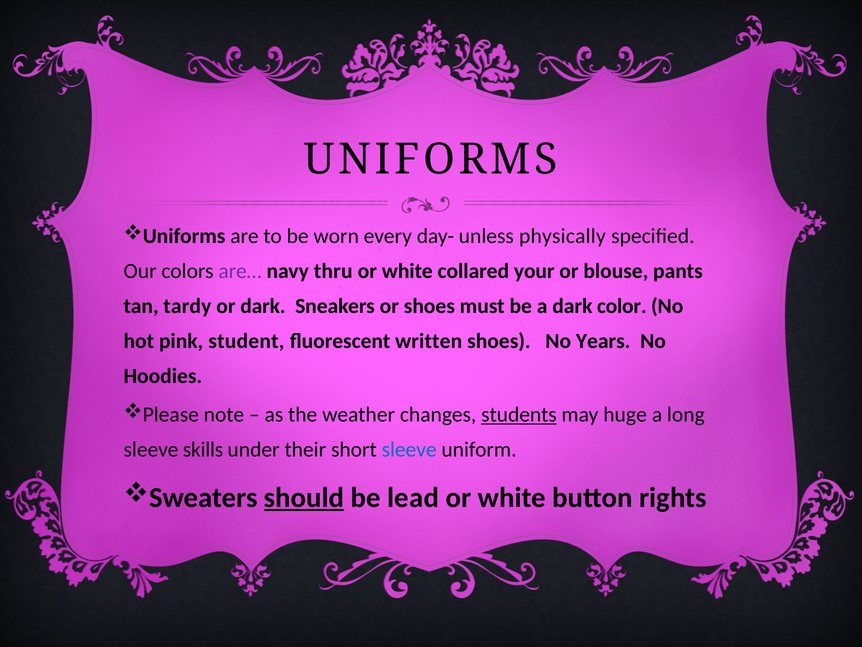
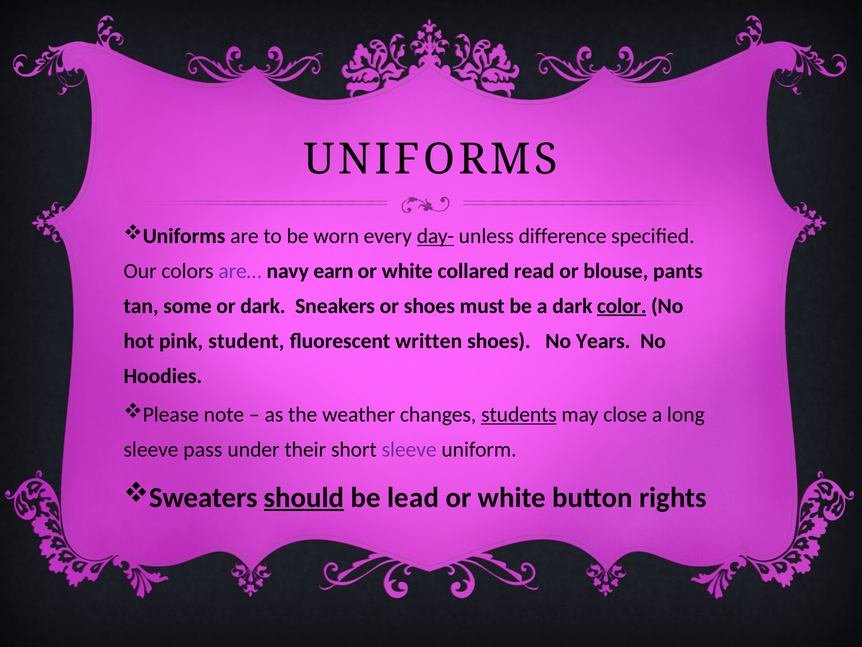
day- underline: none -> present
physically: physically -> difference
thru: thru -> earn
your: your -> read
tardy: tardy -> some
color underline: none -> present
huge: huge -> close
skills: skills -> pass
sleeve at (409, 449) colour: blue -> purple
